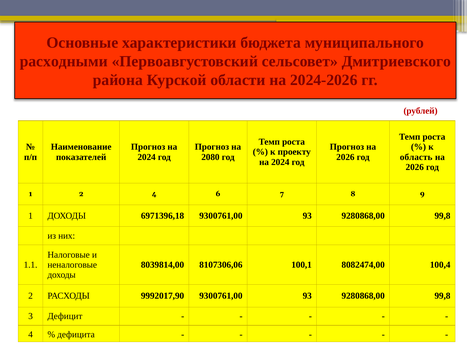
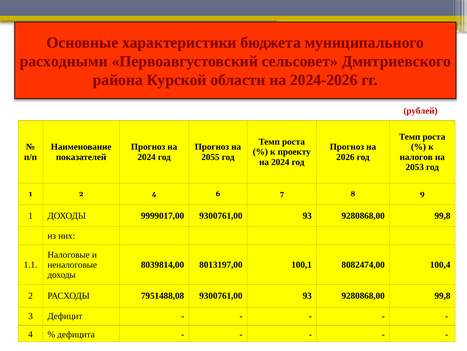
2080: 2080 -> 2055
область: область -> налогов
2026 at (415, 167): 2026 -> 2053
6971396,18: 6971396,18 -> 9999017,00
8107306,06: 8107306,06 -> 8013197,00
9992017,90: 9992017,90 -> 7951488,08
